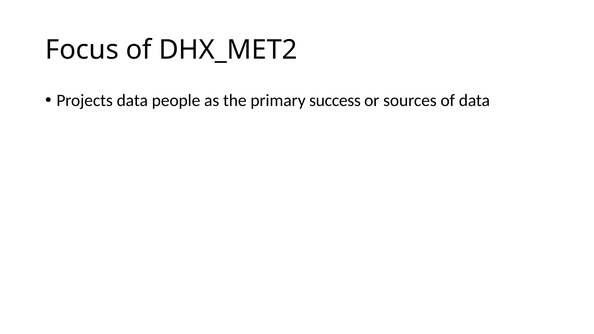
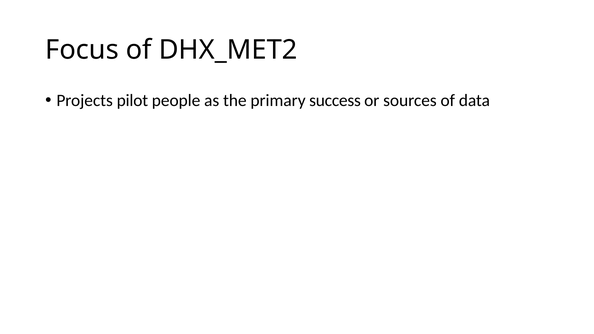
Projects data: data -> pilot
